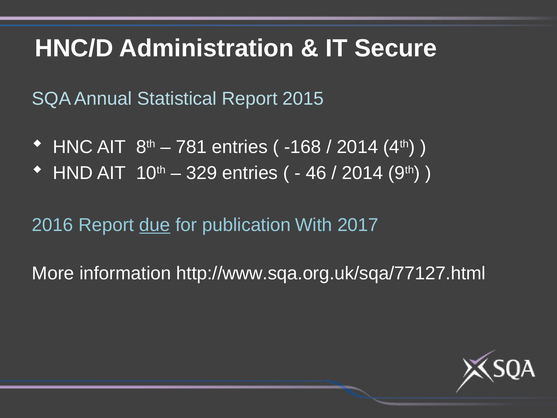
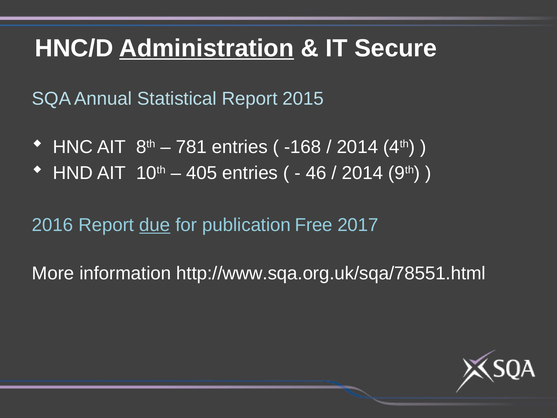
Administration underline: none -> present
329: 329 -> 405
With: With -> Free
http://www.sqa.org.uk/sqa/77127.html: http://www.sqa.org.uk/sqa/77127.html -> http://www.sqa.org.uk/sqa/78551.html
